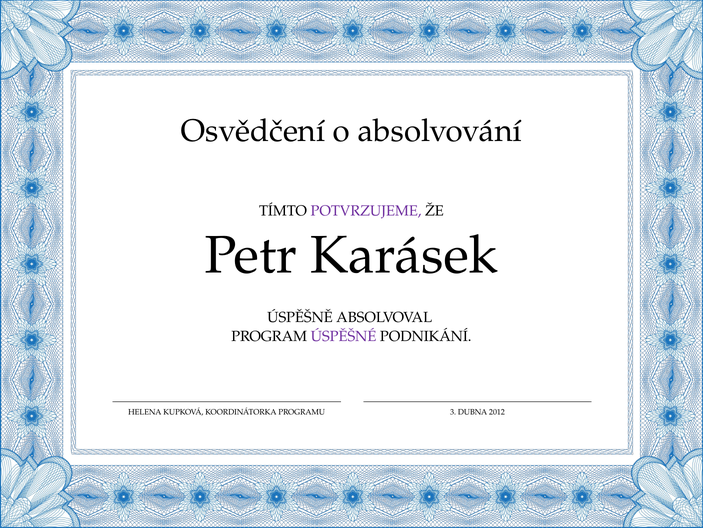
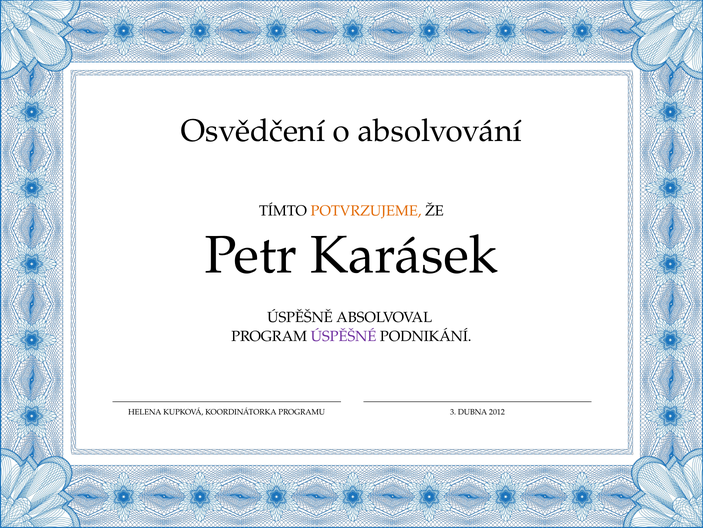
POTVRZUJEME colour: purple -> orange
